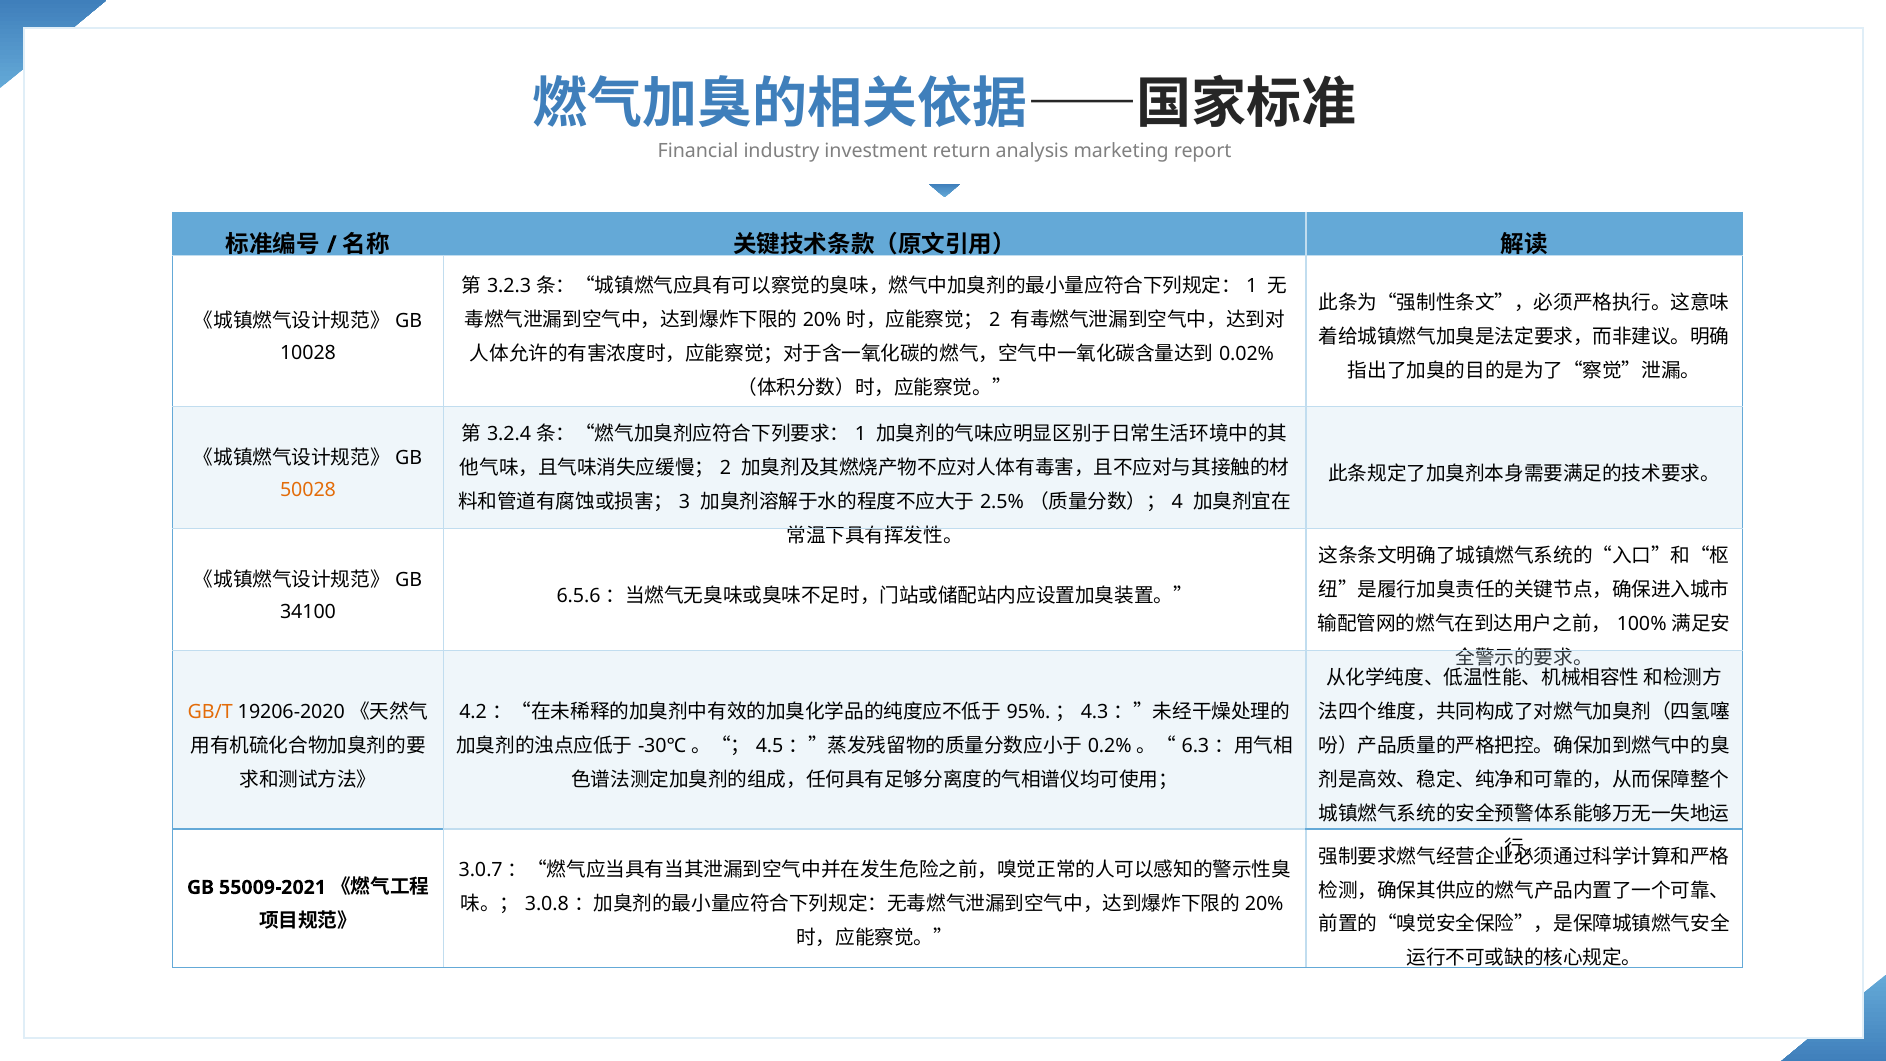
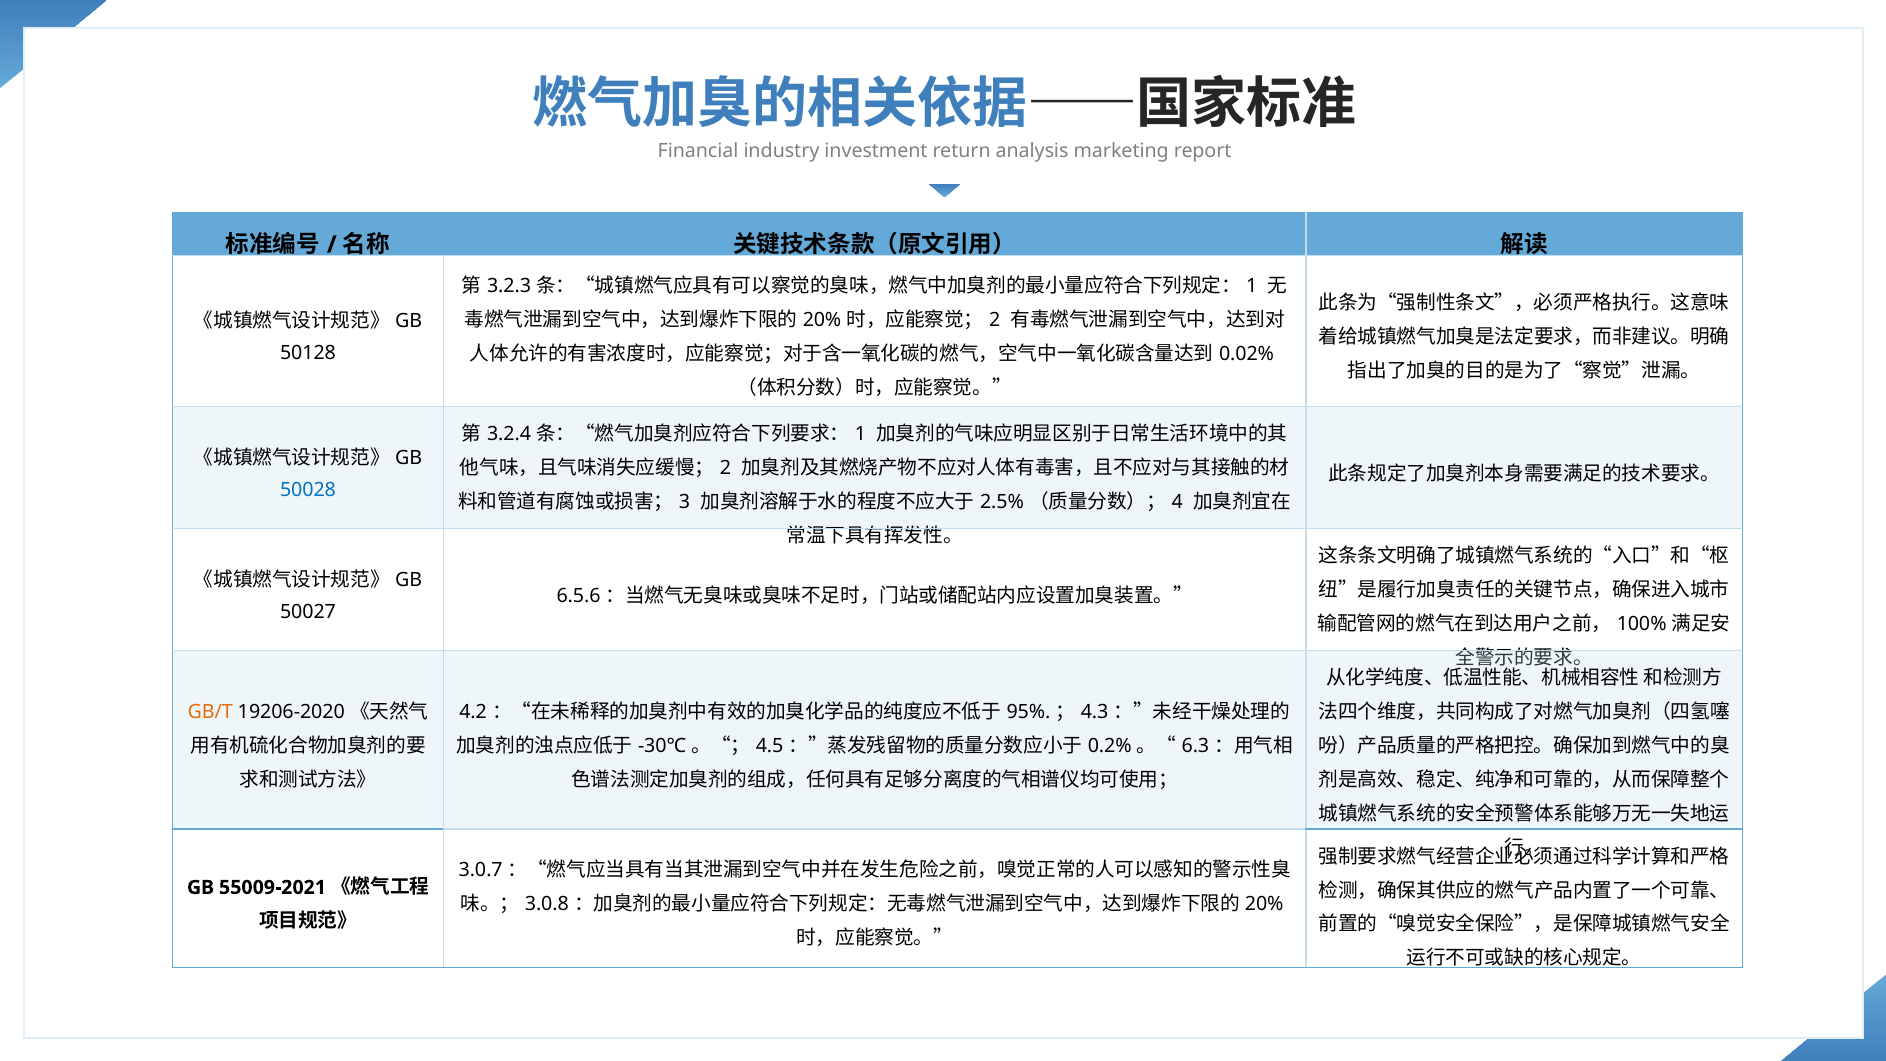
10028: 10028 -> 50128
50028 colour: orange -> blue
34100: 34100 -> 50027
